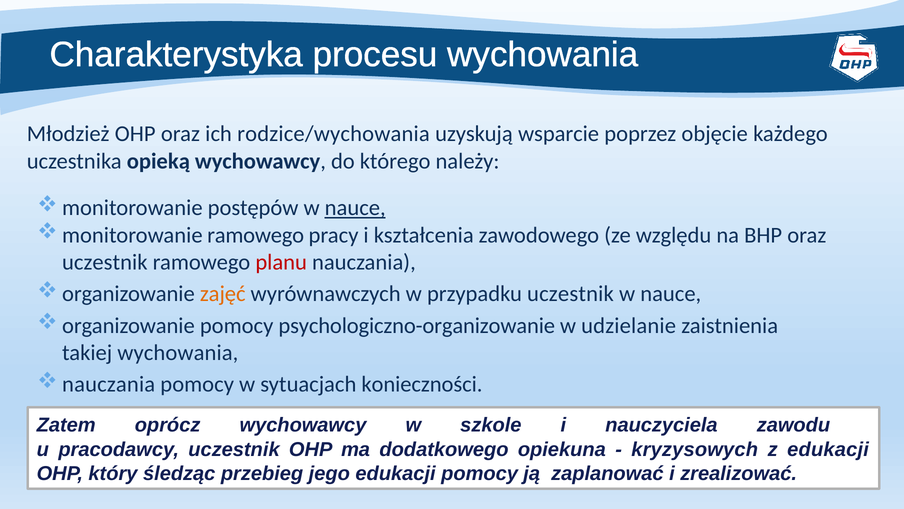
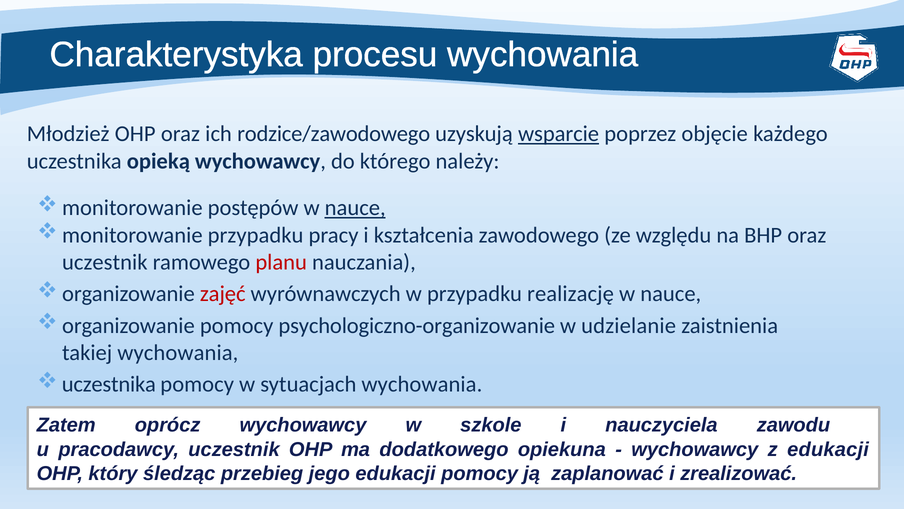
rodzice/wychowania: rodzice/wychowania -> rodzice/zawodowego
wsparcie underline: none -> present
monitorowanie ramowego: ramowego -> przypadku
zajęć colour: orange -> red
przypadku uczestnik: uczestnik -> realizację
nauczania at (109, 384): nauczania -> uczestnika
sytuacjach konieczności: konieczności -> wychowania
kryzysowych at (695, 449): kryzysowych -> wychowawcy
